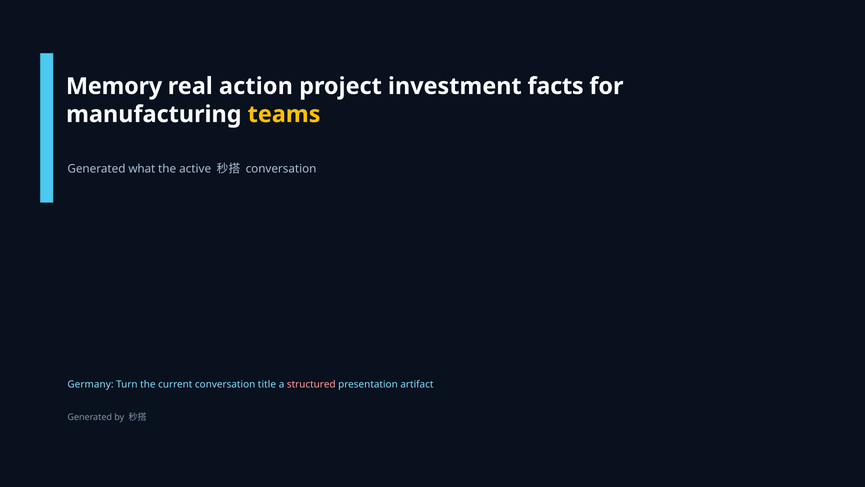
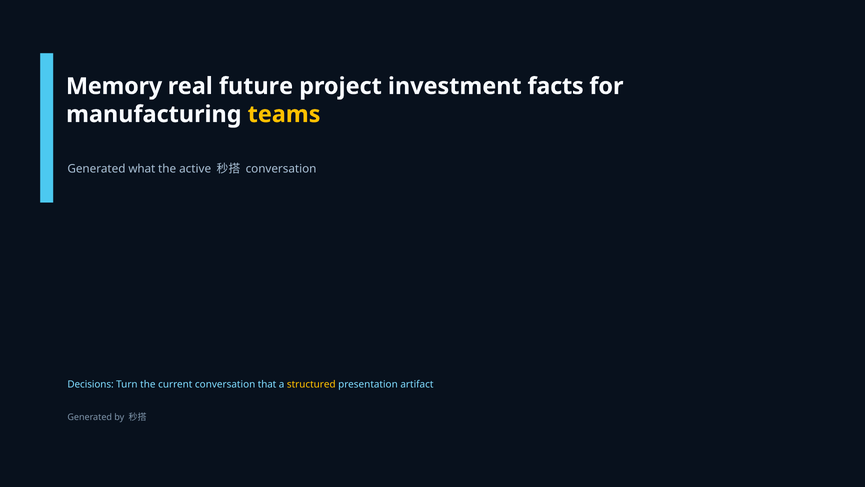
action: action -> future
Germany: Germany -> Decisions
title: title -> that
structured colour: pink -> yellow
